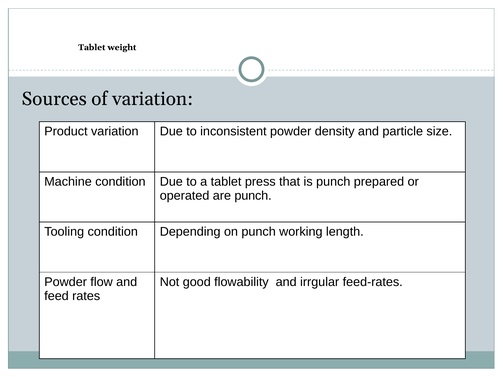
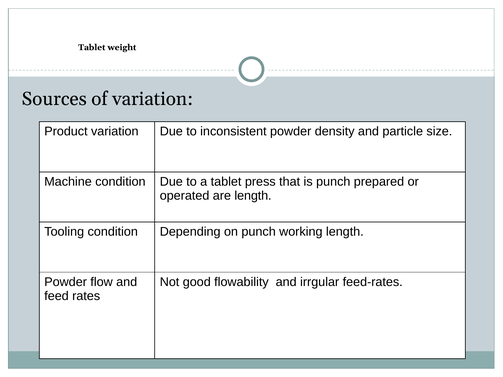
are punch: punch -> length
